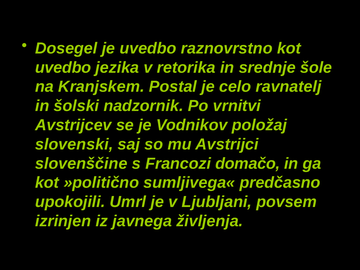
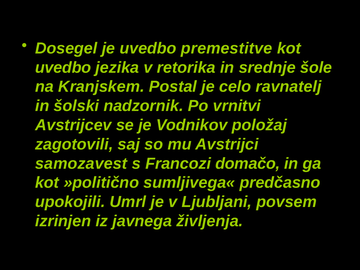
raznovrstno: raznovrstno -> premestitve
slovenski: slovenski -> zagotovili
slovenščine: slovenščine -> samozavest
